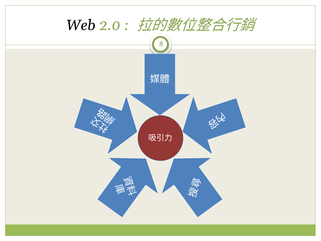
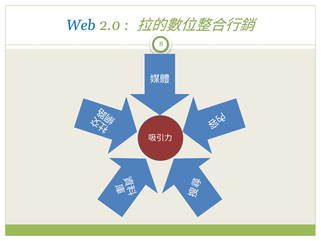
Web colour: black -> blue
